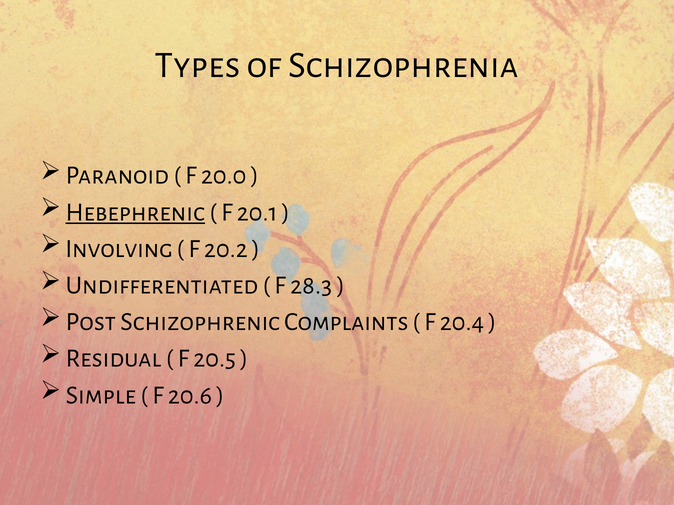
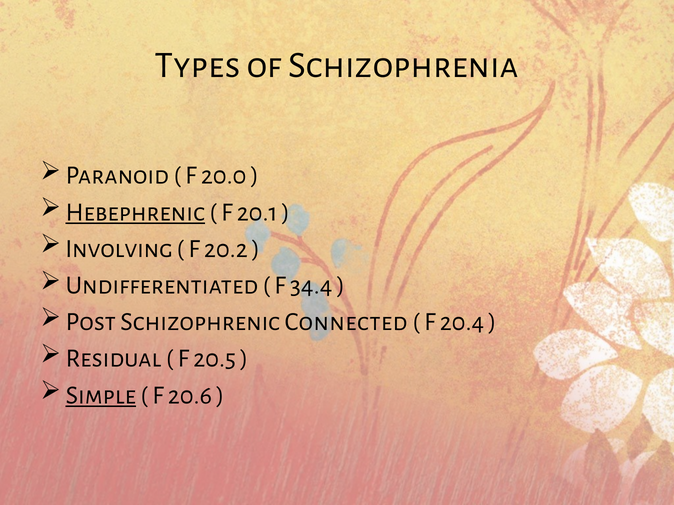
28.3: 28.3 -> 34.4
Complaints: Complaints -> Connected
Simple underline: none -> present
